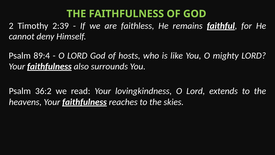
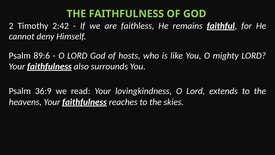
2:39: 2:39 -> 2:42
89:4: 89:4 -> 89:6
36:2: 36:2 -> 36:9
